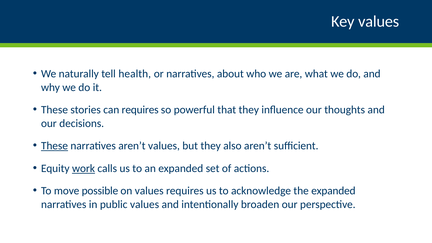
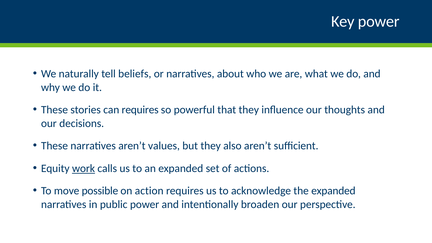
Key values: values -> power
health: health -> beliefs
These at (54, 146) underline: present -> none
on values: values -> action
public values: values -> power
